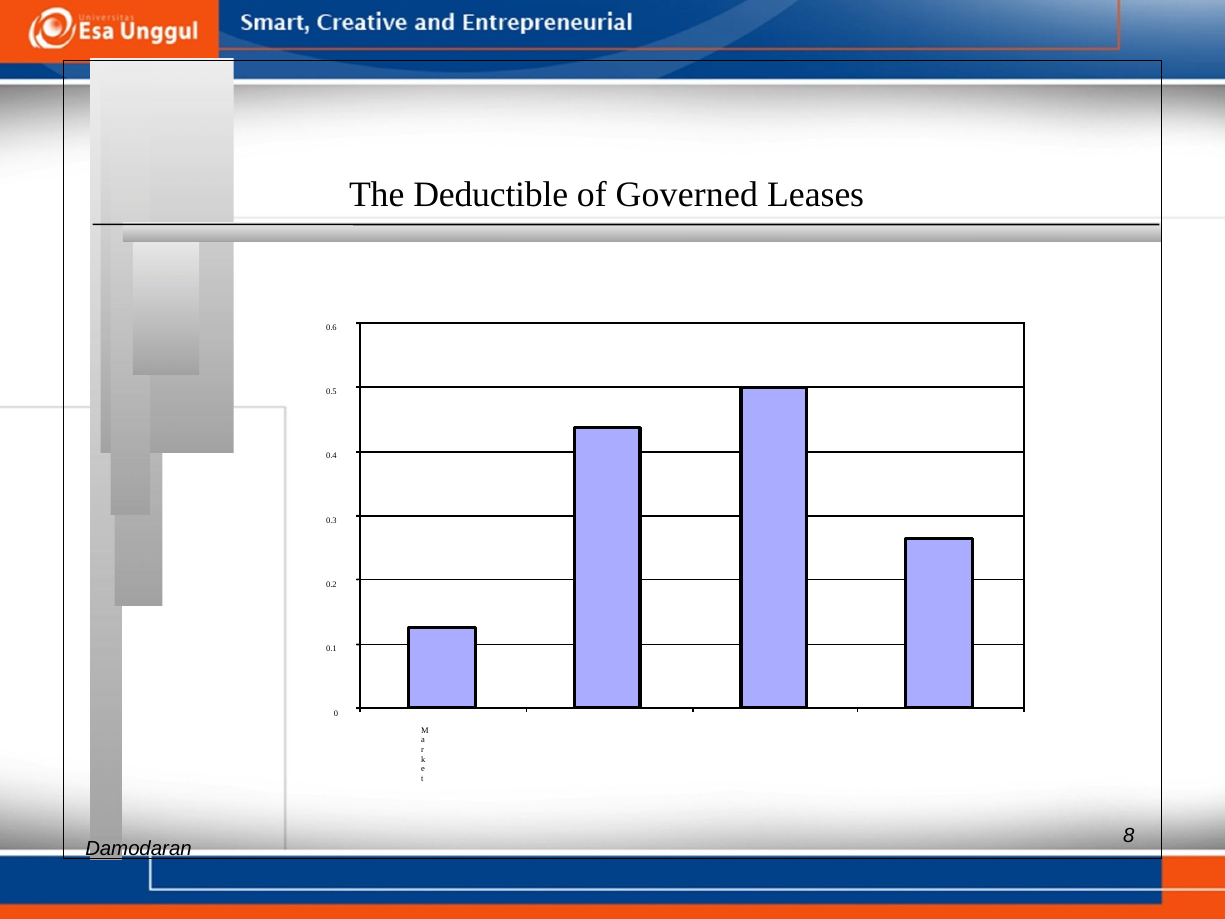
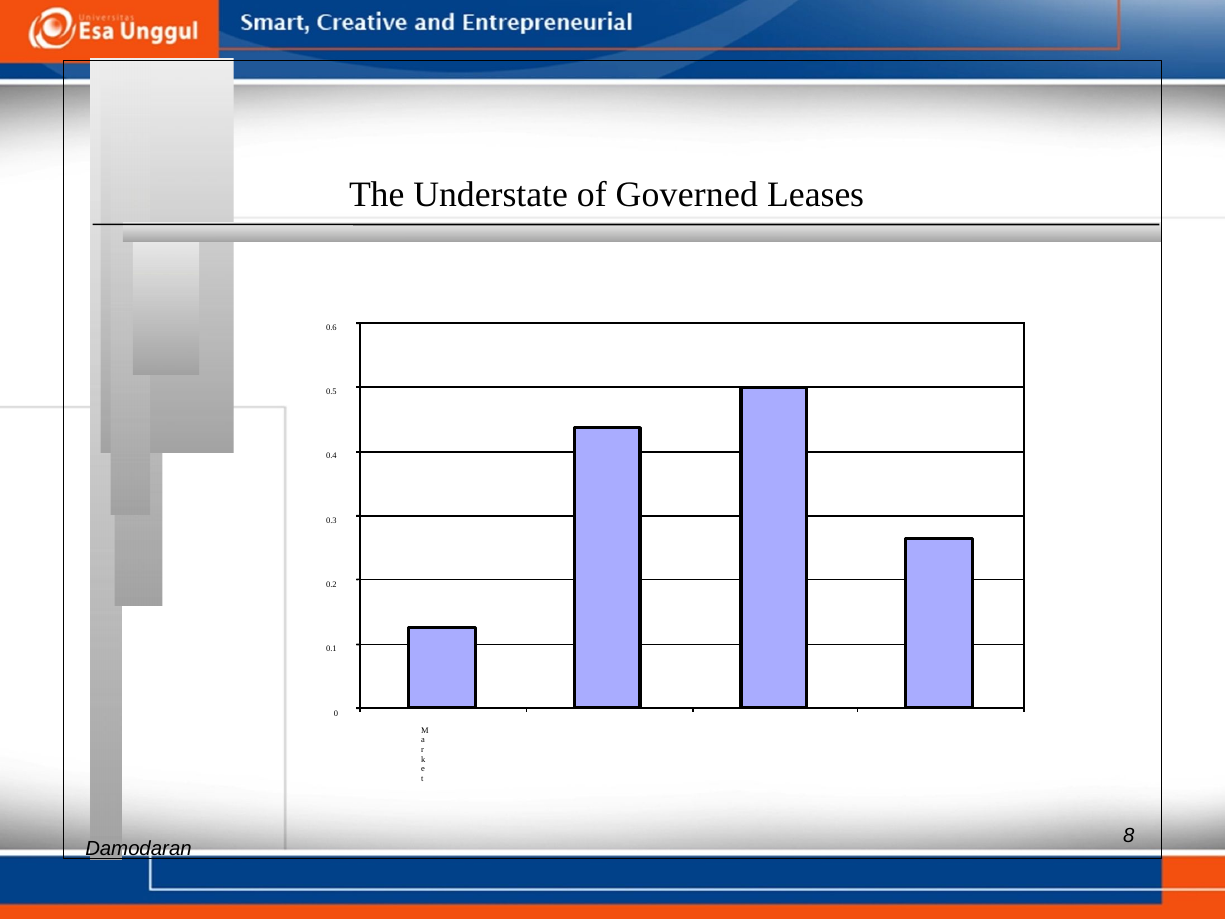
Deductible: Deductible -> Understate
